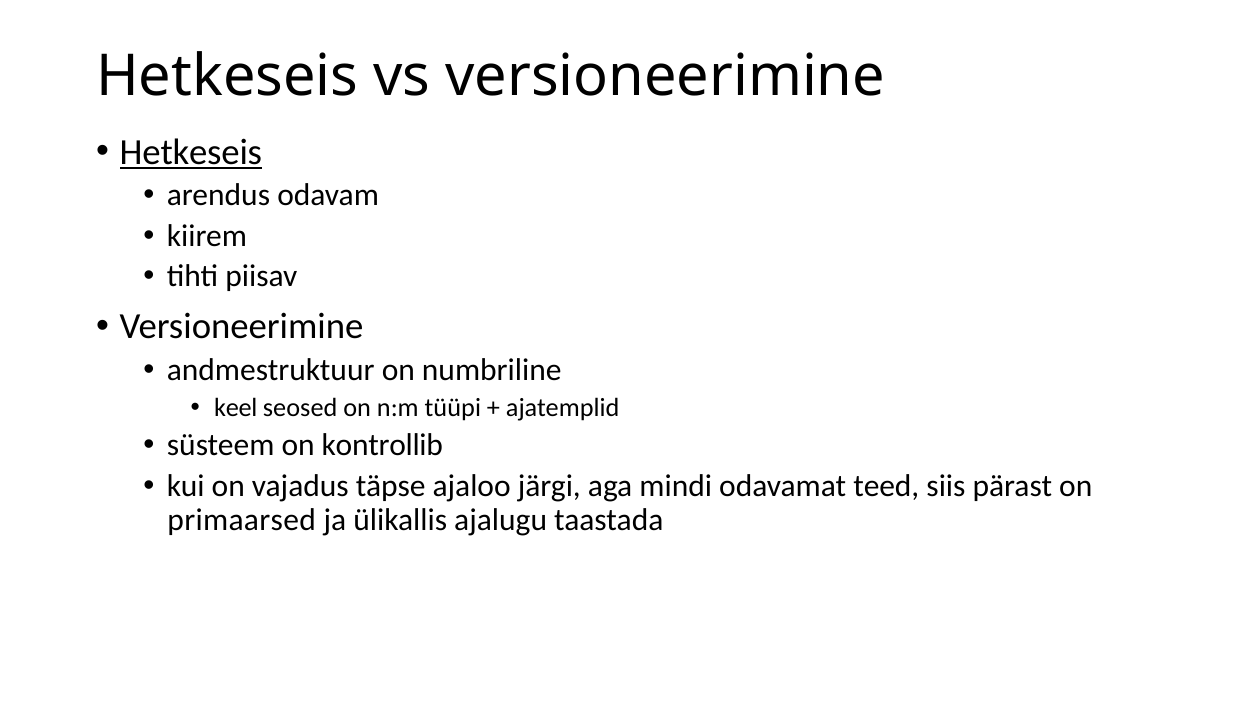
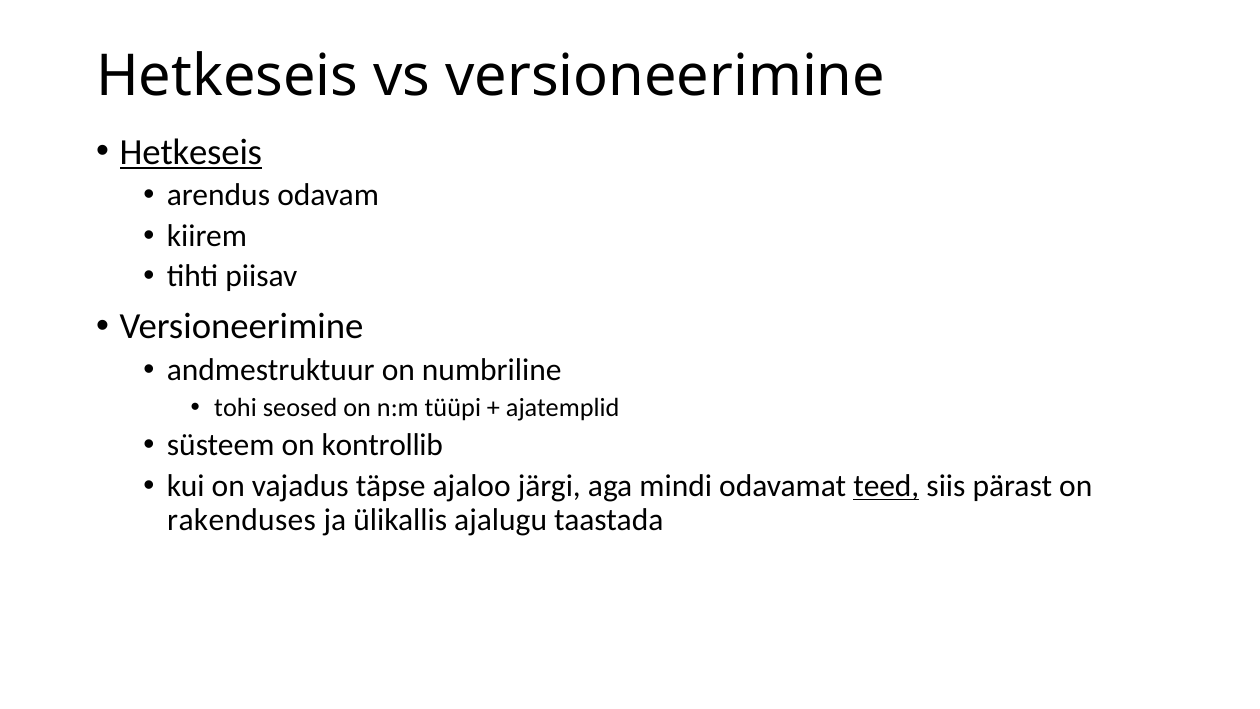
keel: keel -> tohi
teed underline: none -> present
primaarsed: primaarsed -> rakenduses
